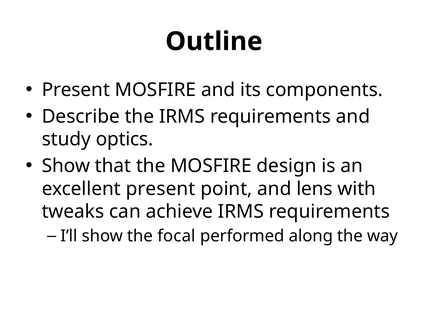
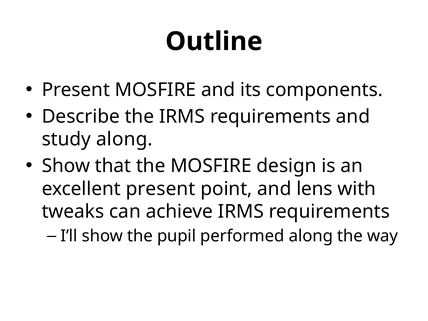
study optics: optics -> along
focal: focal -> pupil
